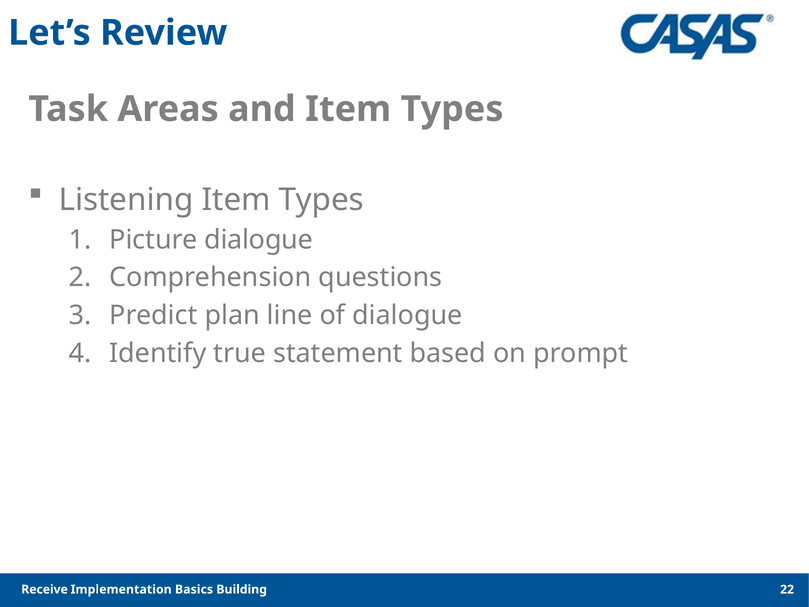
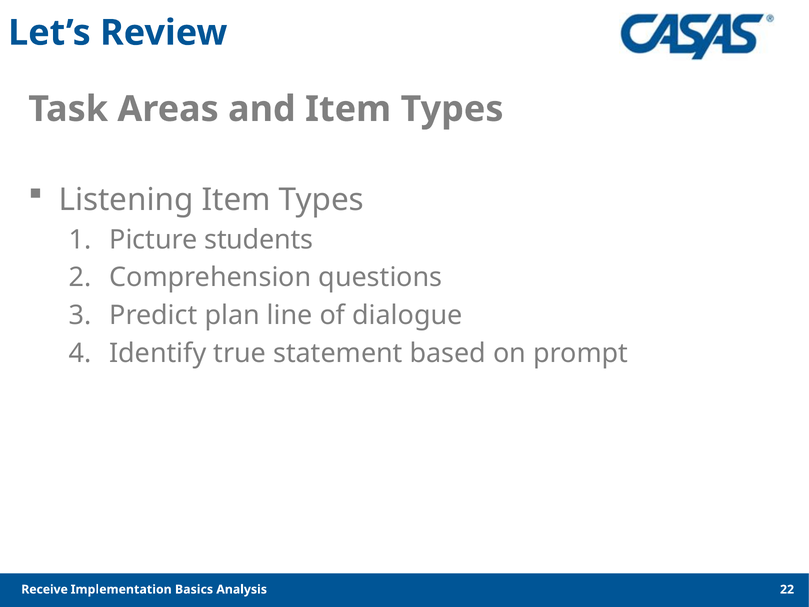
Picture dialogue: dialogue -> students
Building: Building -> Analysis
